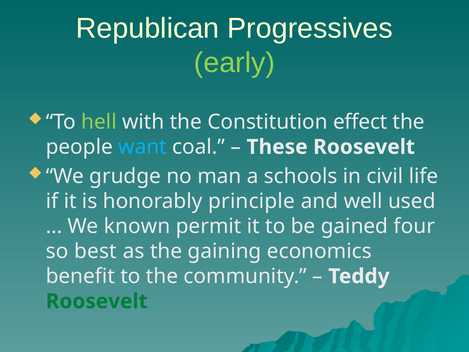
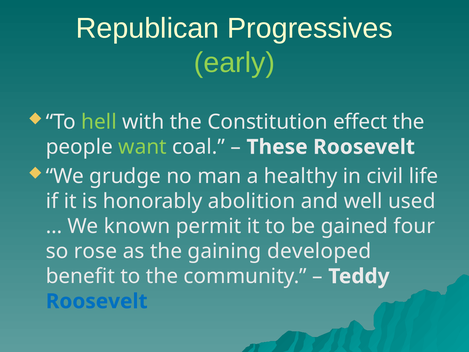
want colour: light blue -> light green
schools: schools -> healthy
principle: principle -> abolition
best: best -> rose
economics: economics -> developed
Roosevelt at (97, 301) colour: green -> blue
